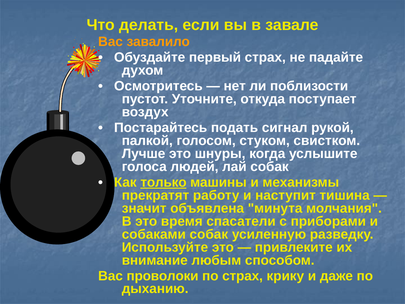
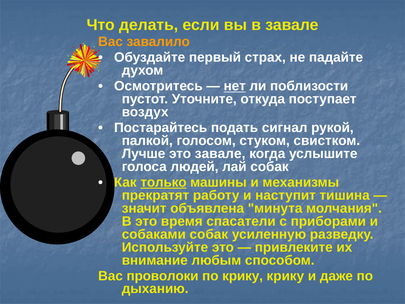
нет underline: none -> present
это шнуры: шнуры -> завале
по страх: страх -> крику
